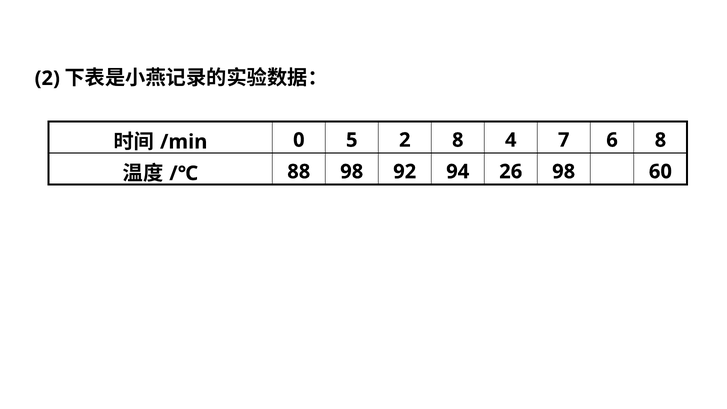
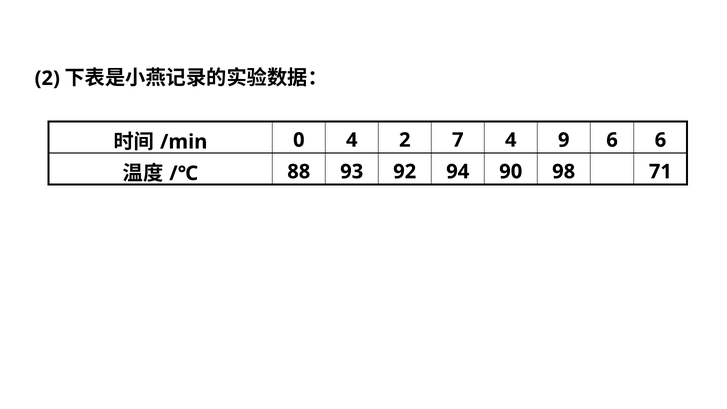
0 5: 5 -> 4
2 8: 8 -> 7
7: 7 -> 9
6 8: 8 -> 6
88 98: 98 -> 93
26: 26 -> 90
60: 60 -> 71
